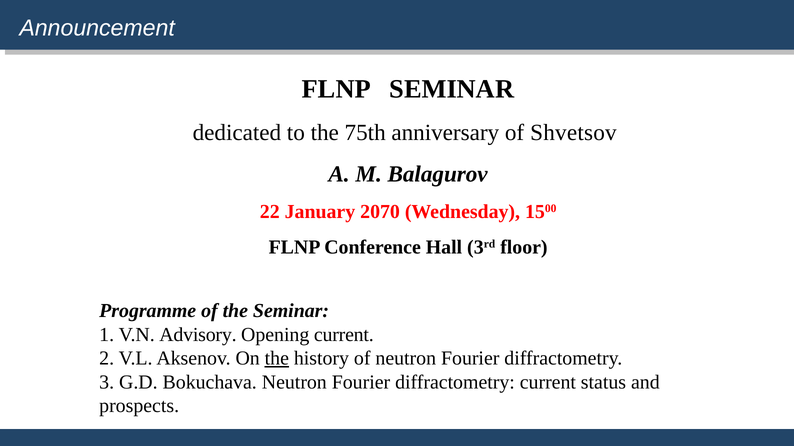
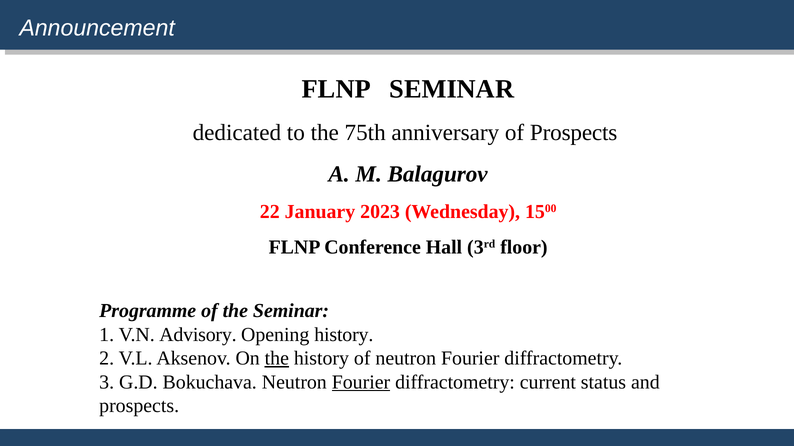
of Shvetsov: Shvetsov -> Prospects
2070: 2070 -> 2023
Opening current: current -> history
Fourier at (361, 383) underline: none -> present
